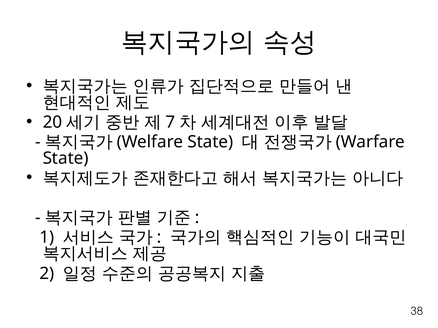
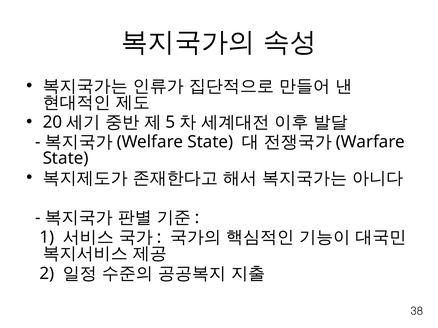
7: 7 -> 5
